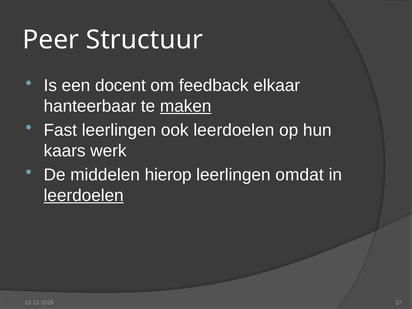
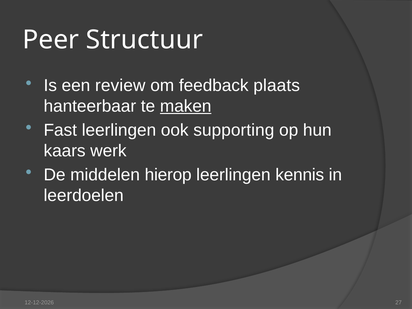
docent: docent -> review
elkaar: elkaar -> plaats
ook leerdoelen: leerdoelen -> supporting
omdat: omdat -> kennis
leerdoelen at (84, 196) underline: present -> none
